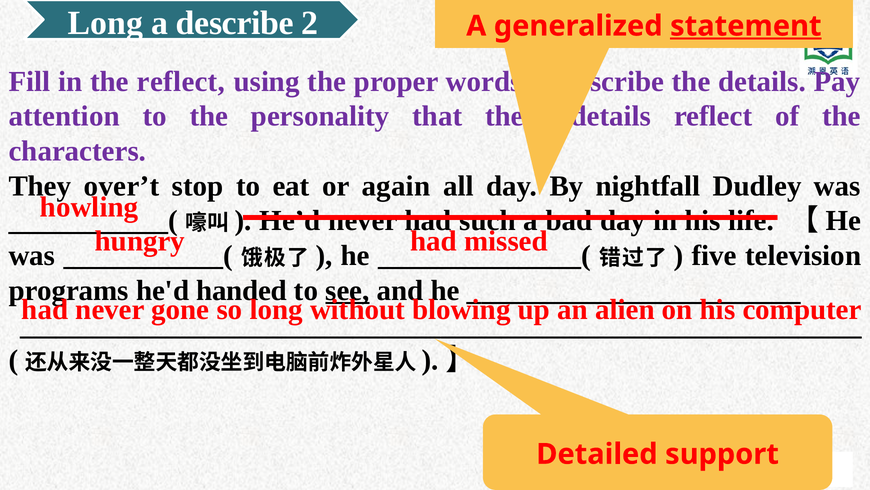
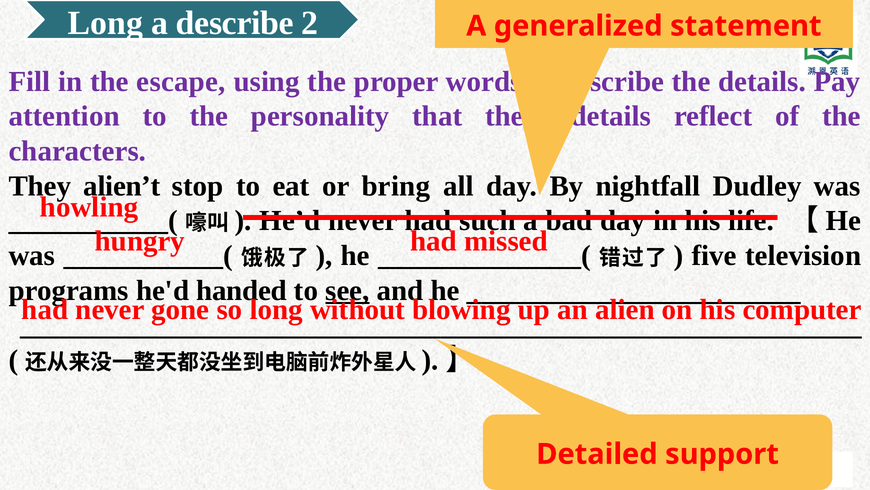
statement underline: present -> none
the reflect: reflect -> escape
over’t: over’t -> alien’t
again: again -> bring
